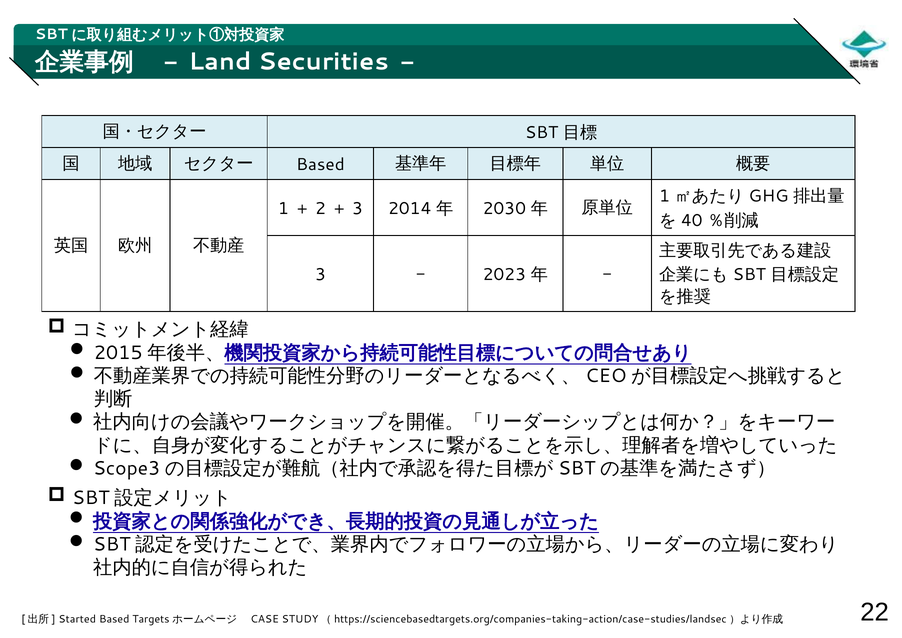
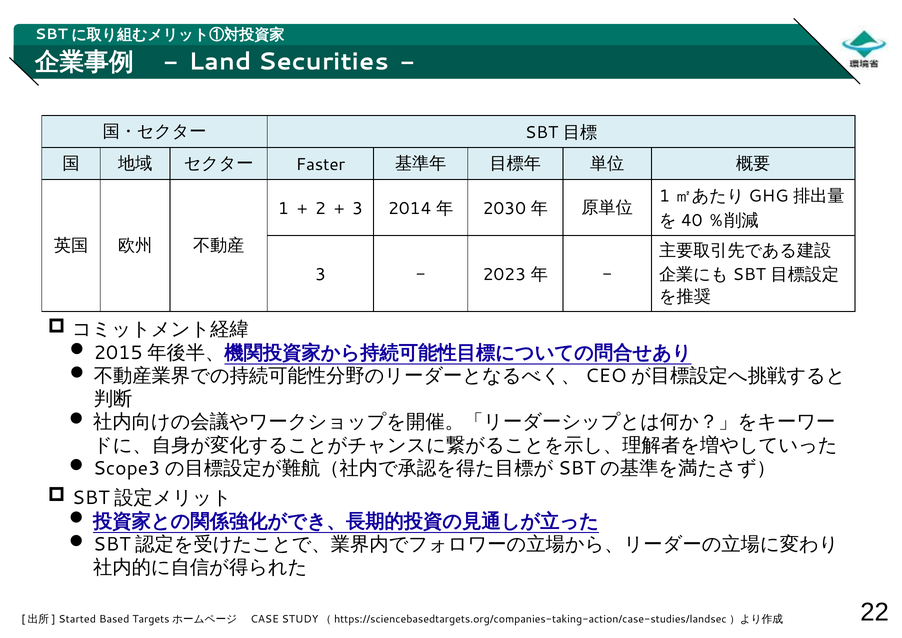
Based at (320, 164): Based -> Faster
